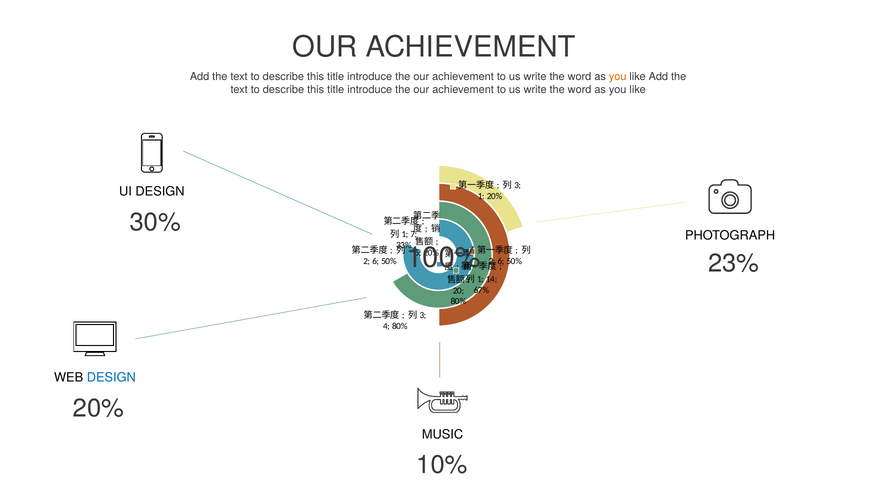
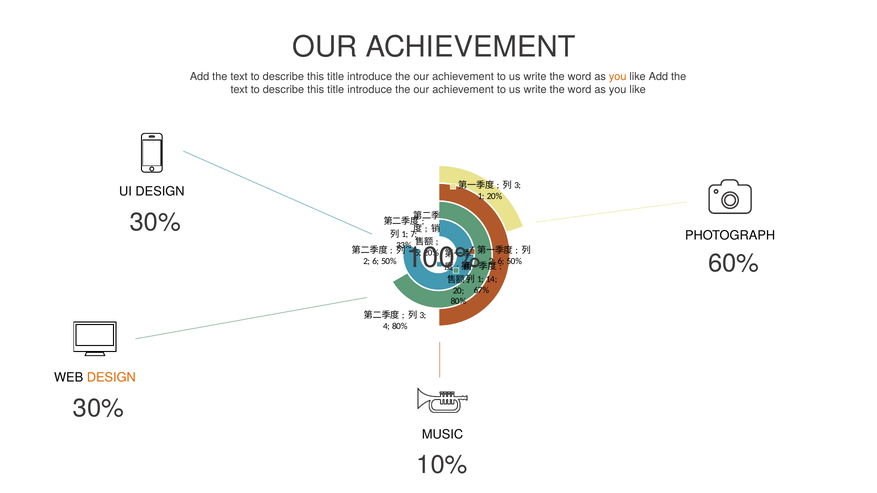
23%: 23% -> 60%
DESIGN at (111, 378) colour: blue -> orange
20% at (98, 409): 20% -> 30%
